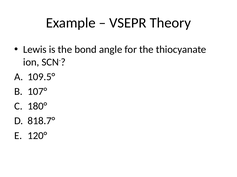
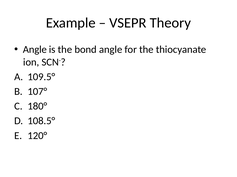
Lewis at (35, 50): Lewis -> Angle
818.7°: 818.7° -> 108.5°
